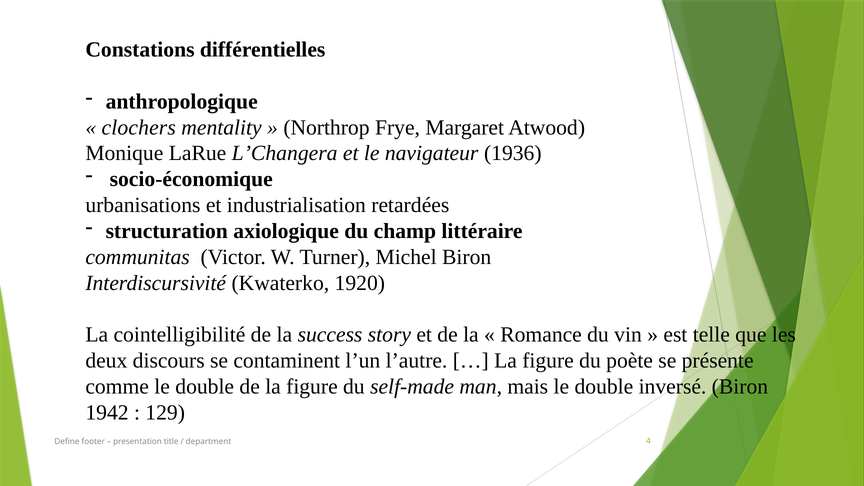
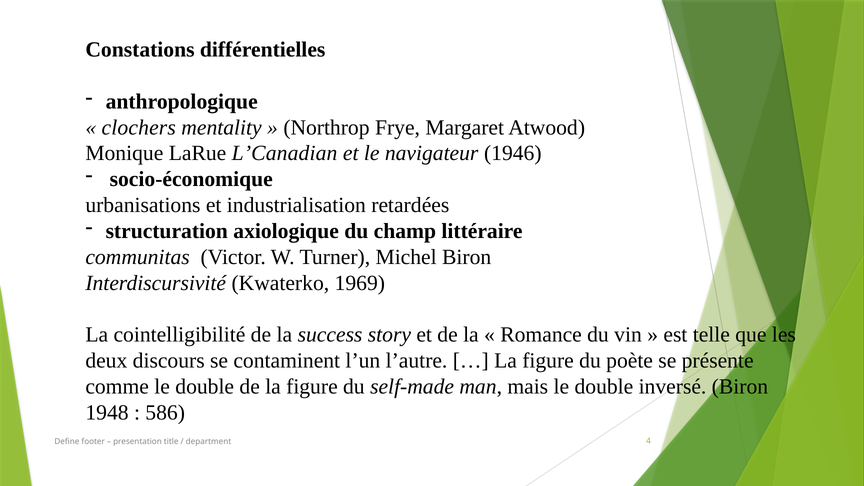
L’Changera: L’Changera -> L’Canadian
1936: 1936 -> 1946
1920: 1920 -> 1969
1942: 1942 -> 1948
129: 129 -> 586
